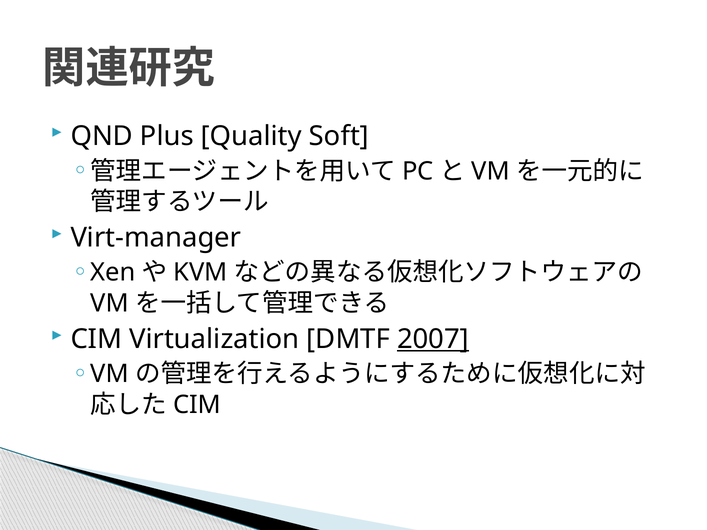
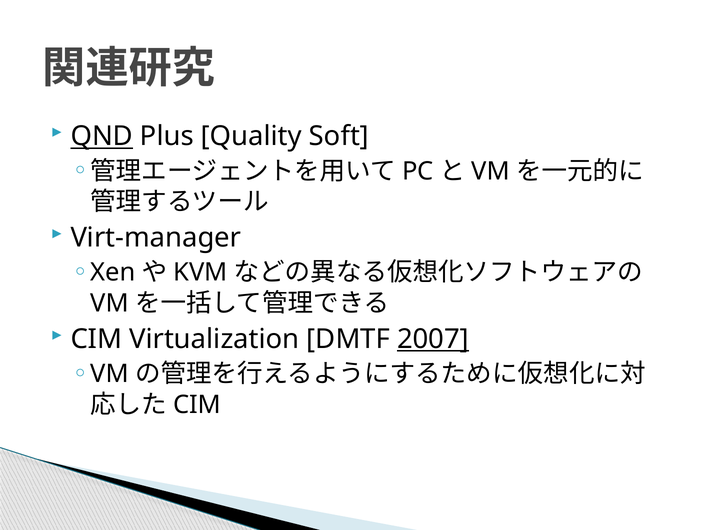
QND underline: none -> present
